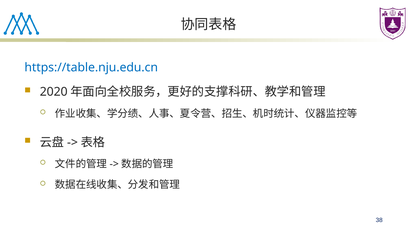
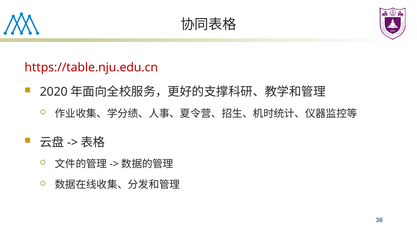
https://table.nju.edu.cn colour: blue -> red
